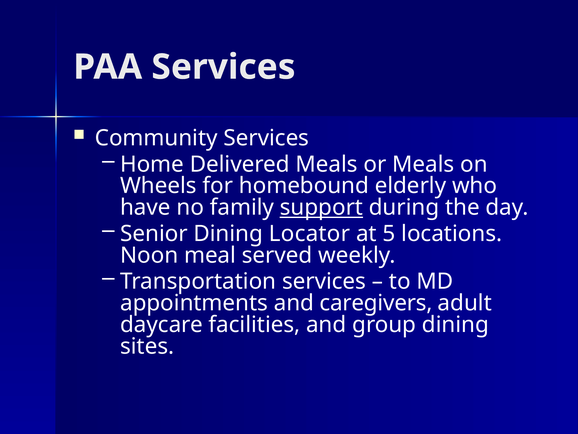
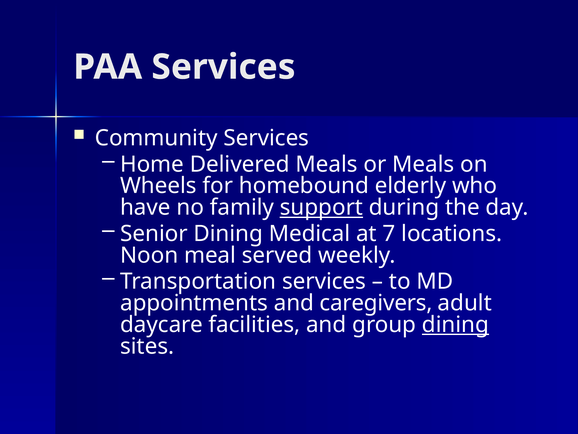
Locator: Locator -> Medical
5: 5 -> 7
dining at (455, 324) underline: none -> present
